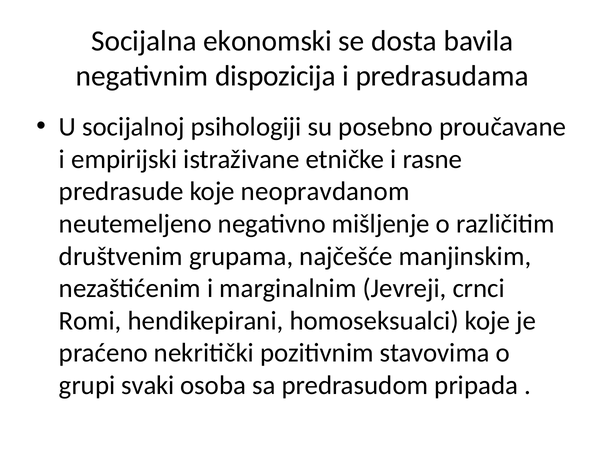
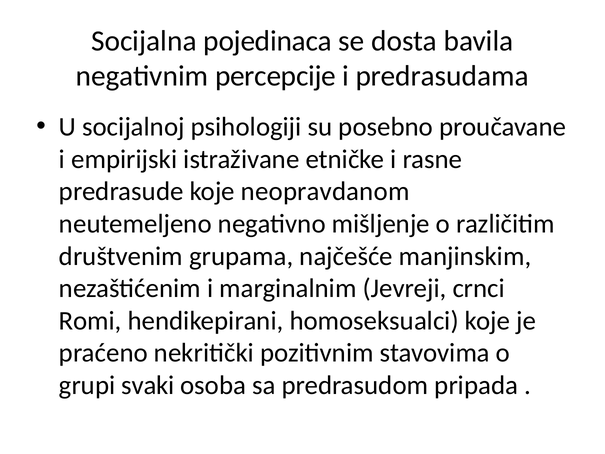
ekonomski: ekonomski -> pojedinaca
dispozicija: dispozicija -> percepcije
